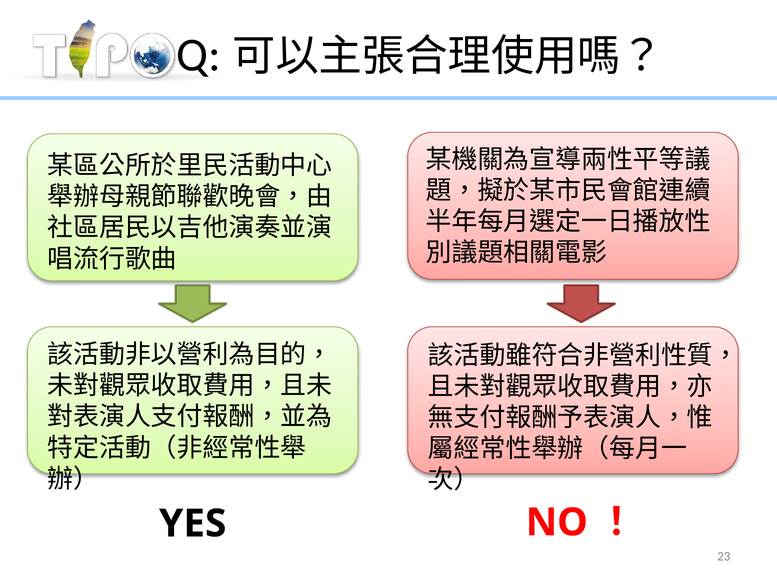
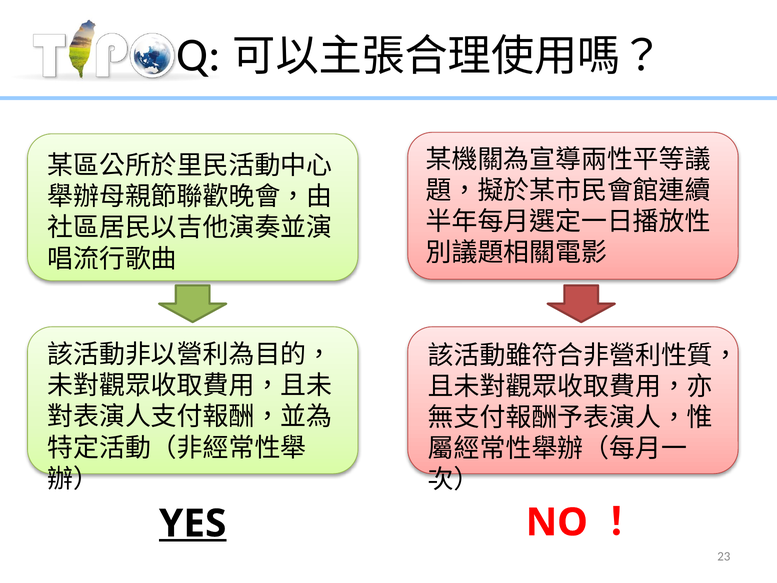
YES underline: none -> present
